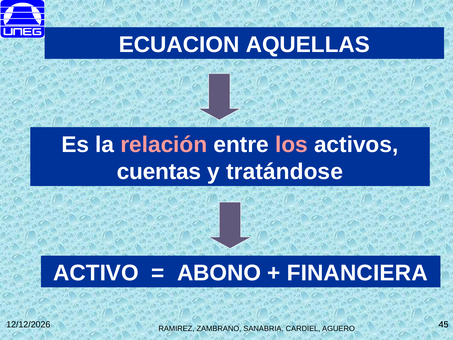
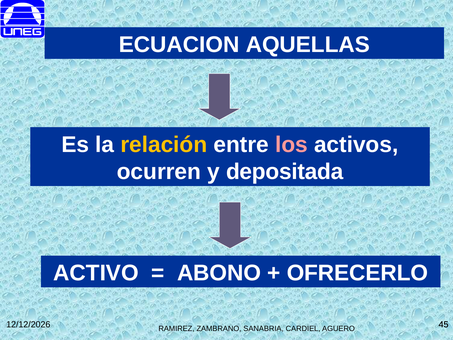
relación colour: pink -> yellow
cuentas: cuentas -> ocurren
tratándose: tratándose -> depositada
FINANCIERA: FINANCIERA -> OFRECERLO
